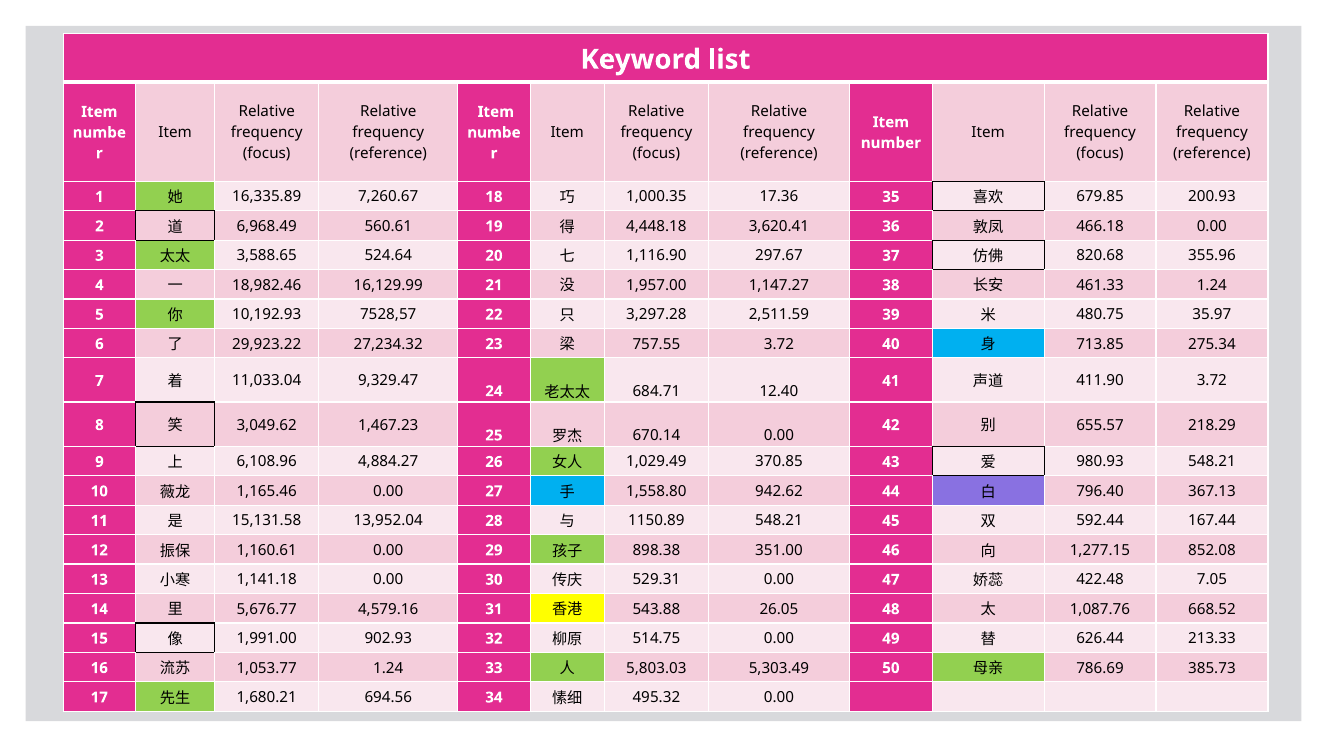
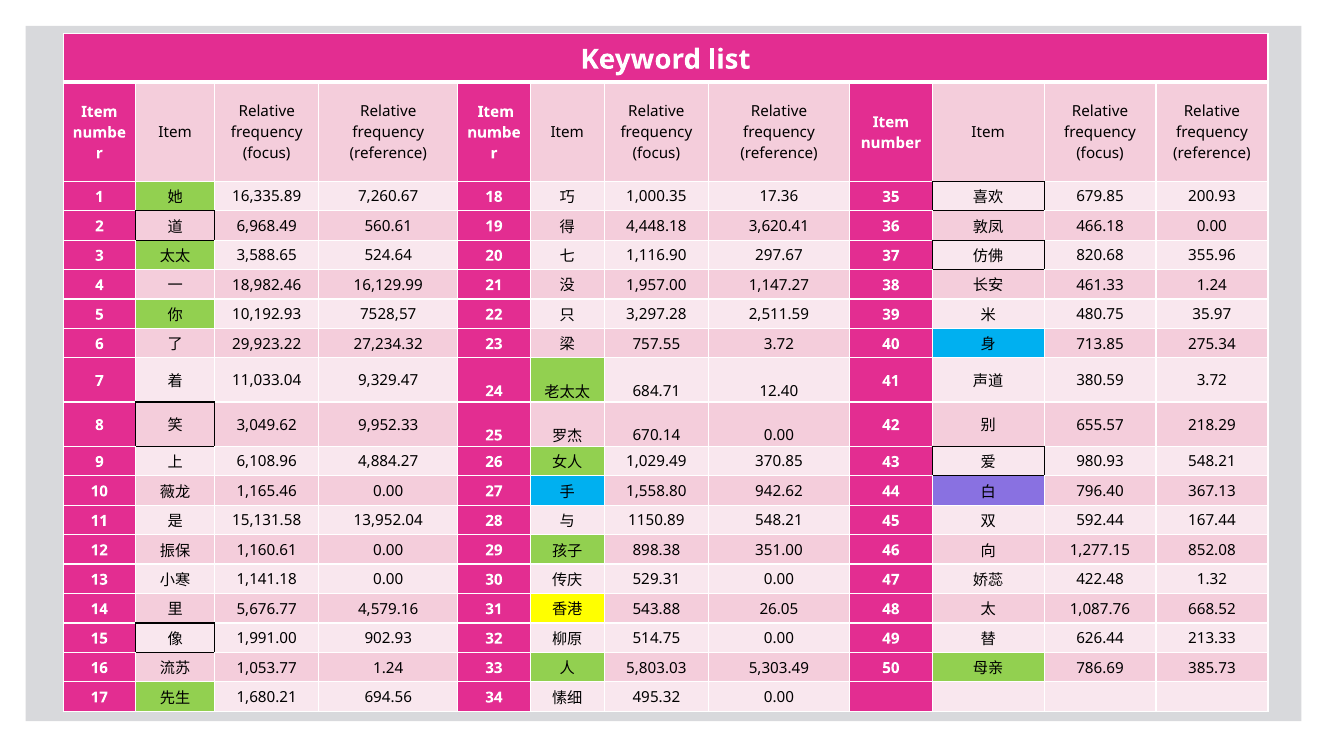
411.90: 411.90 -> 380.59
1,467.23: 1,467.23 -> 9,952.33
7.05: 7.05 -> 1.32
